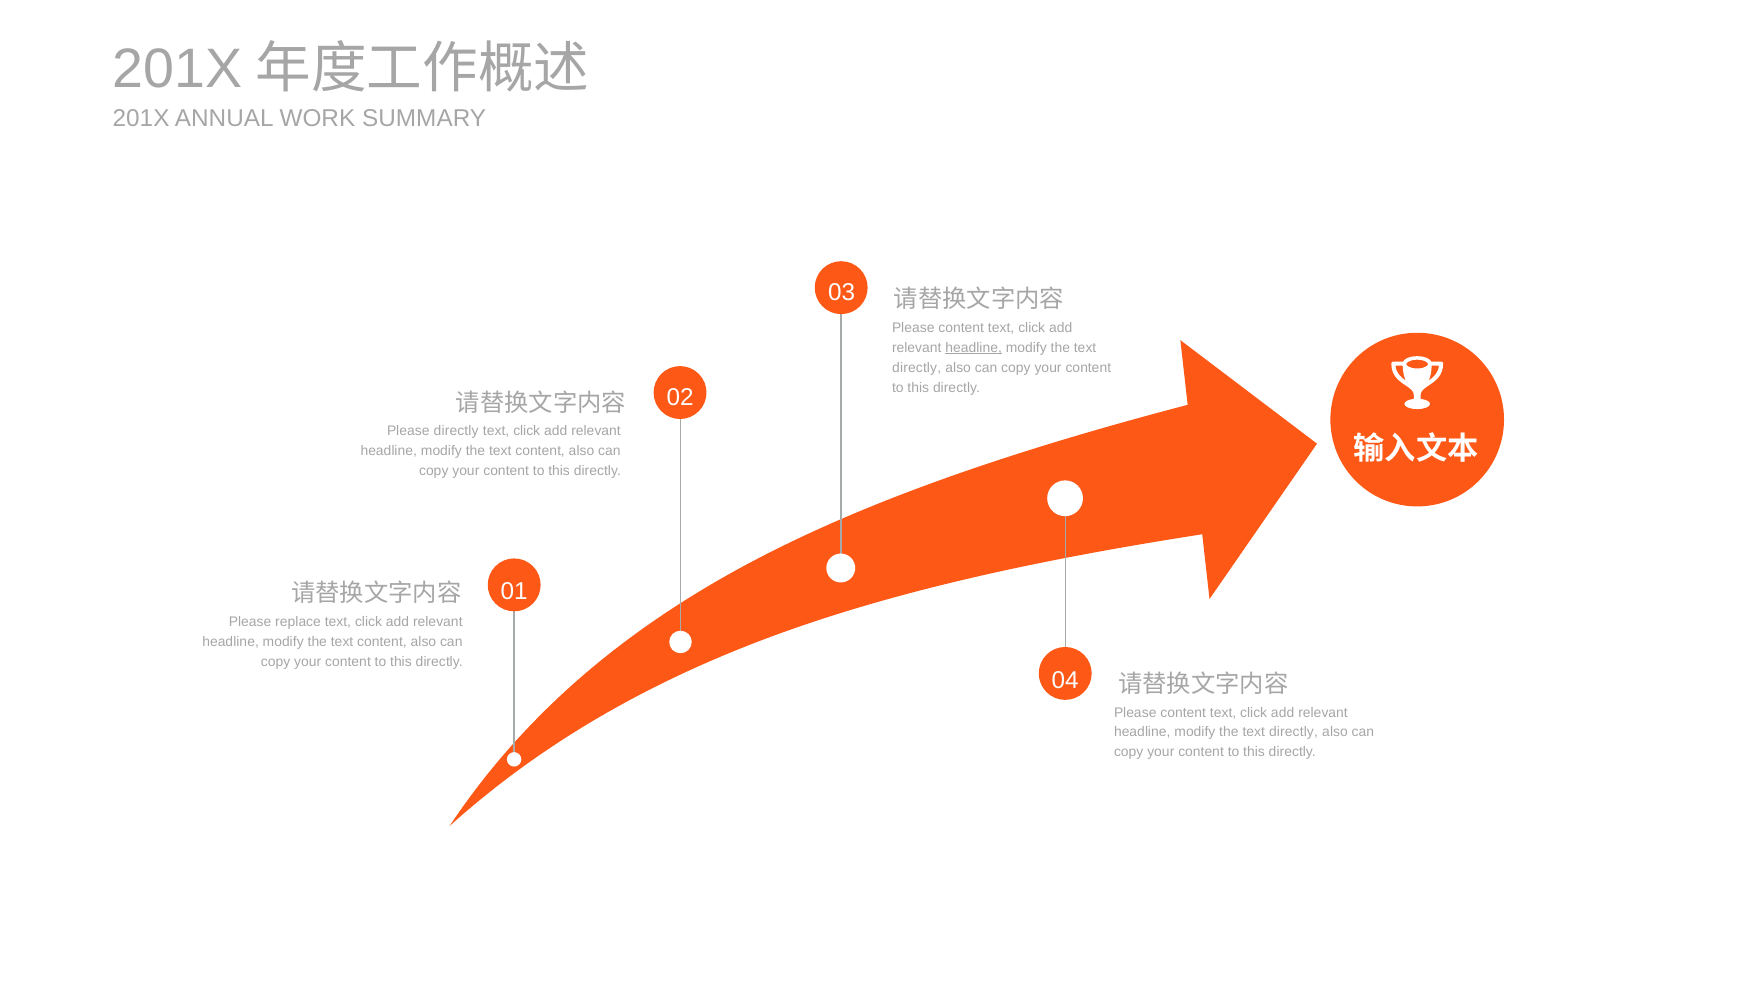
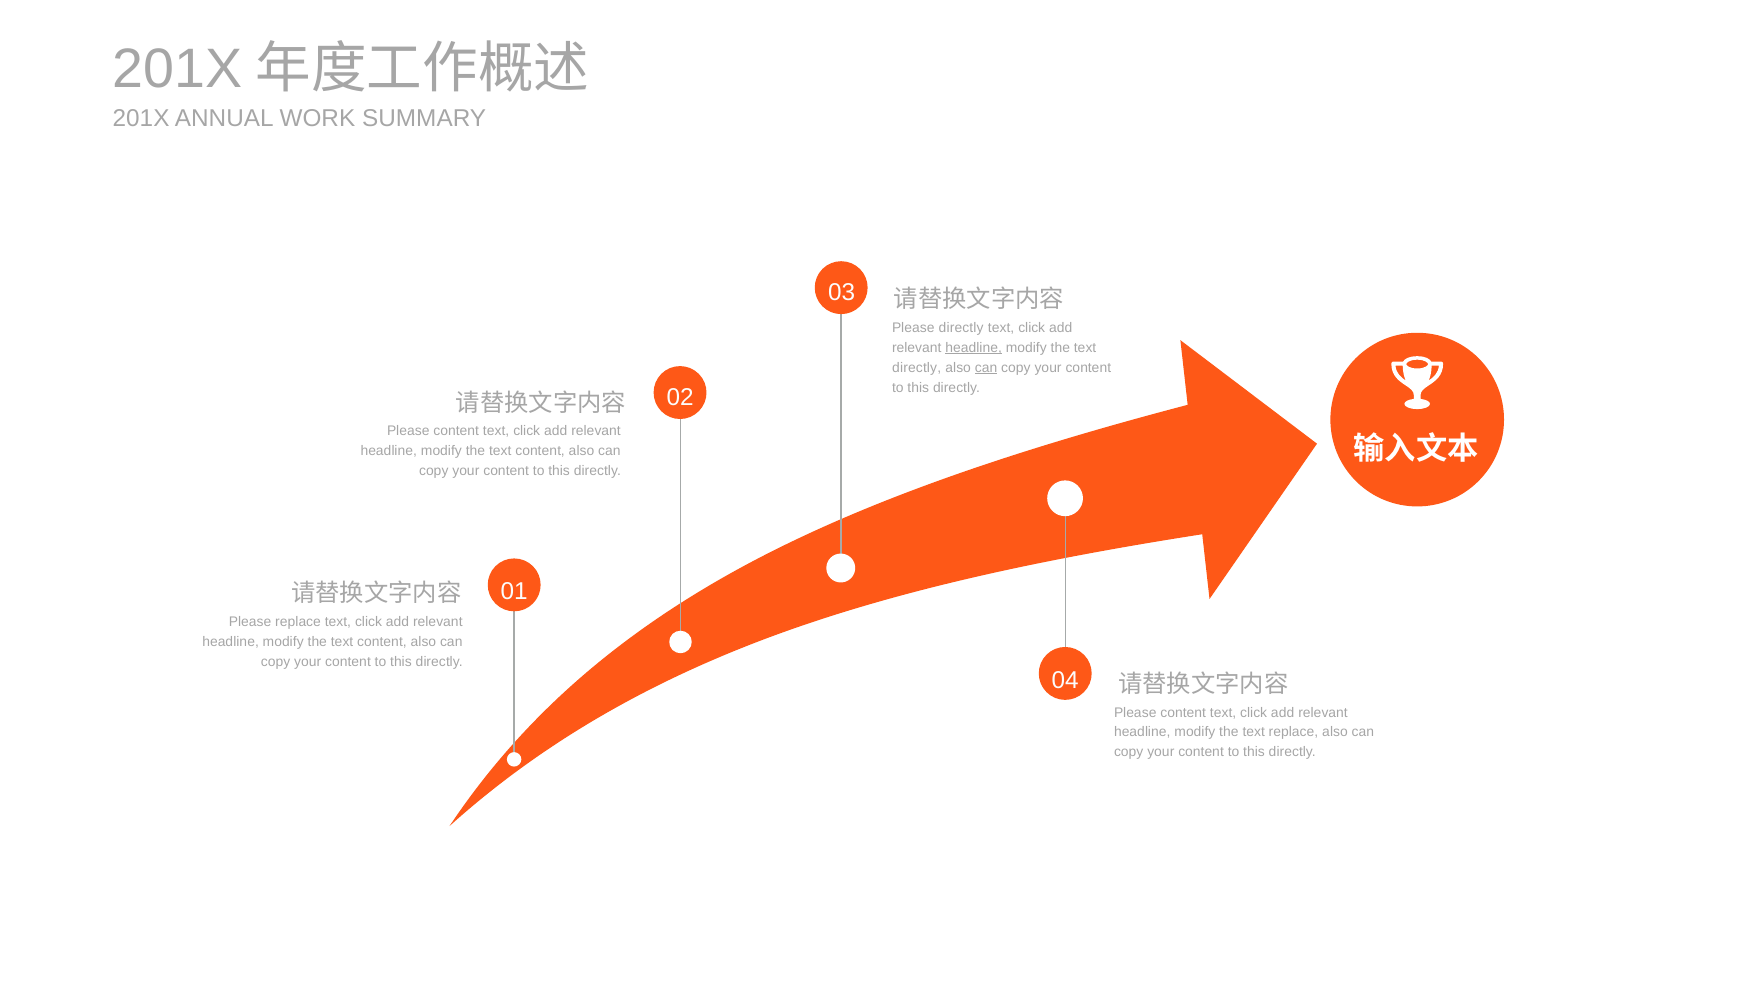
content at (961, 328): content -> directly
can at (986, 368) underline: none -> present
directly at (456, 431): directly -> content
directly at (1293, 732): directly -> replace
